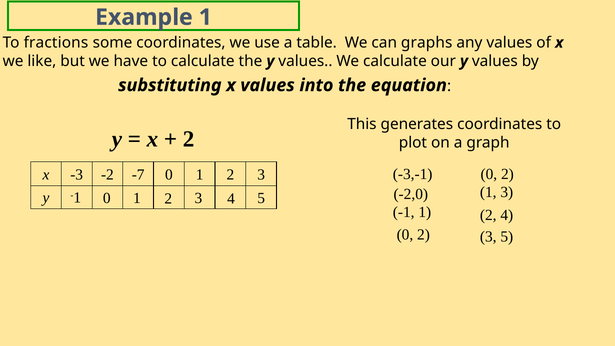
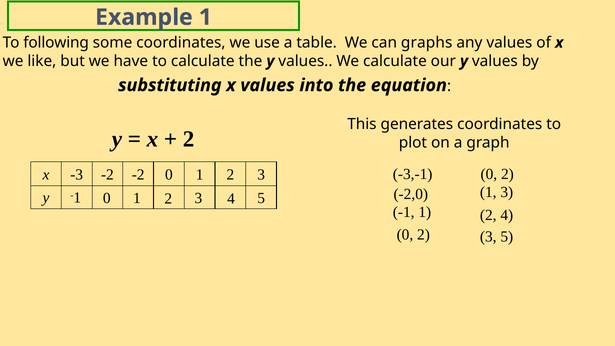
fractions: fractions -> following
-2 -7: -7 -> -2
